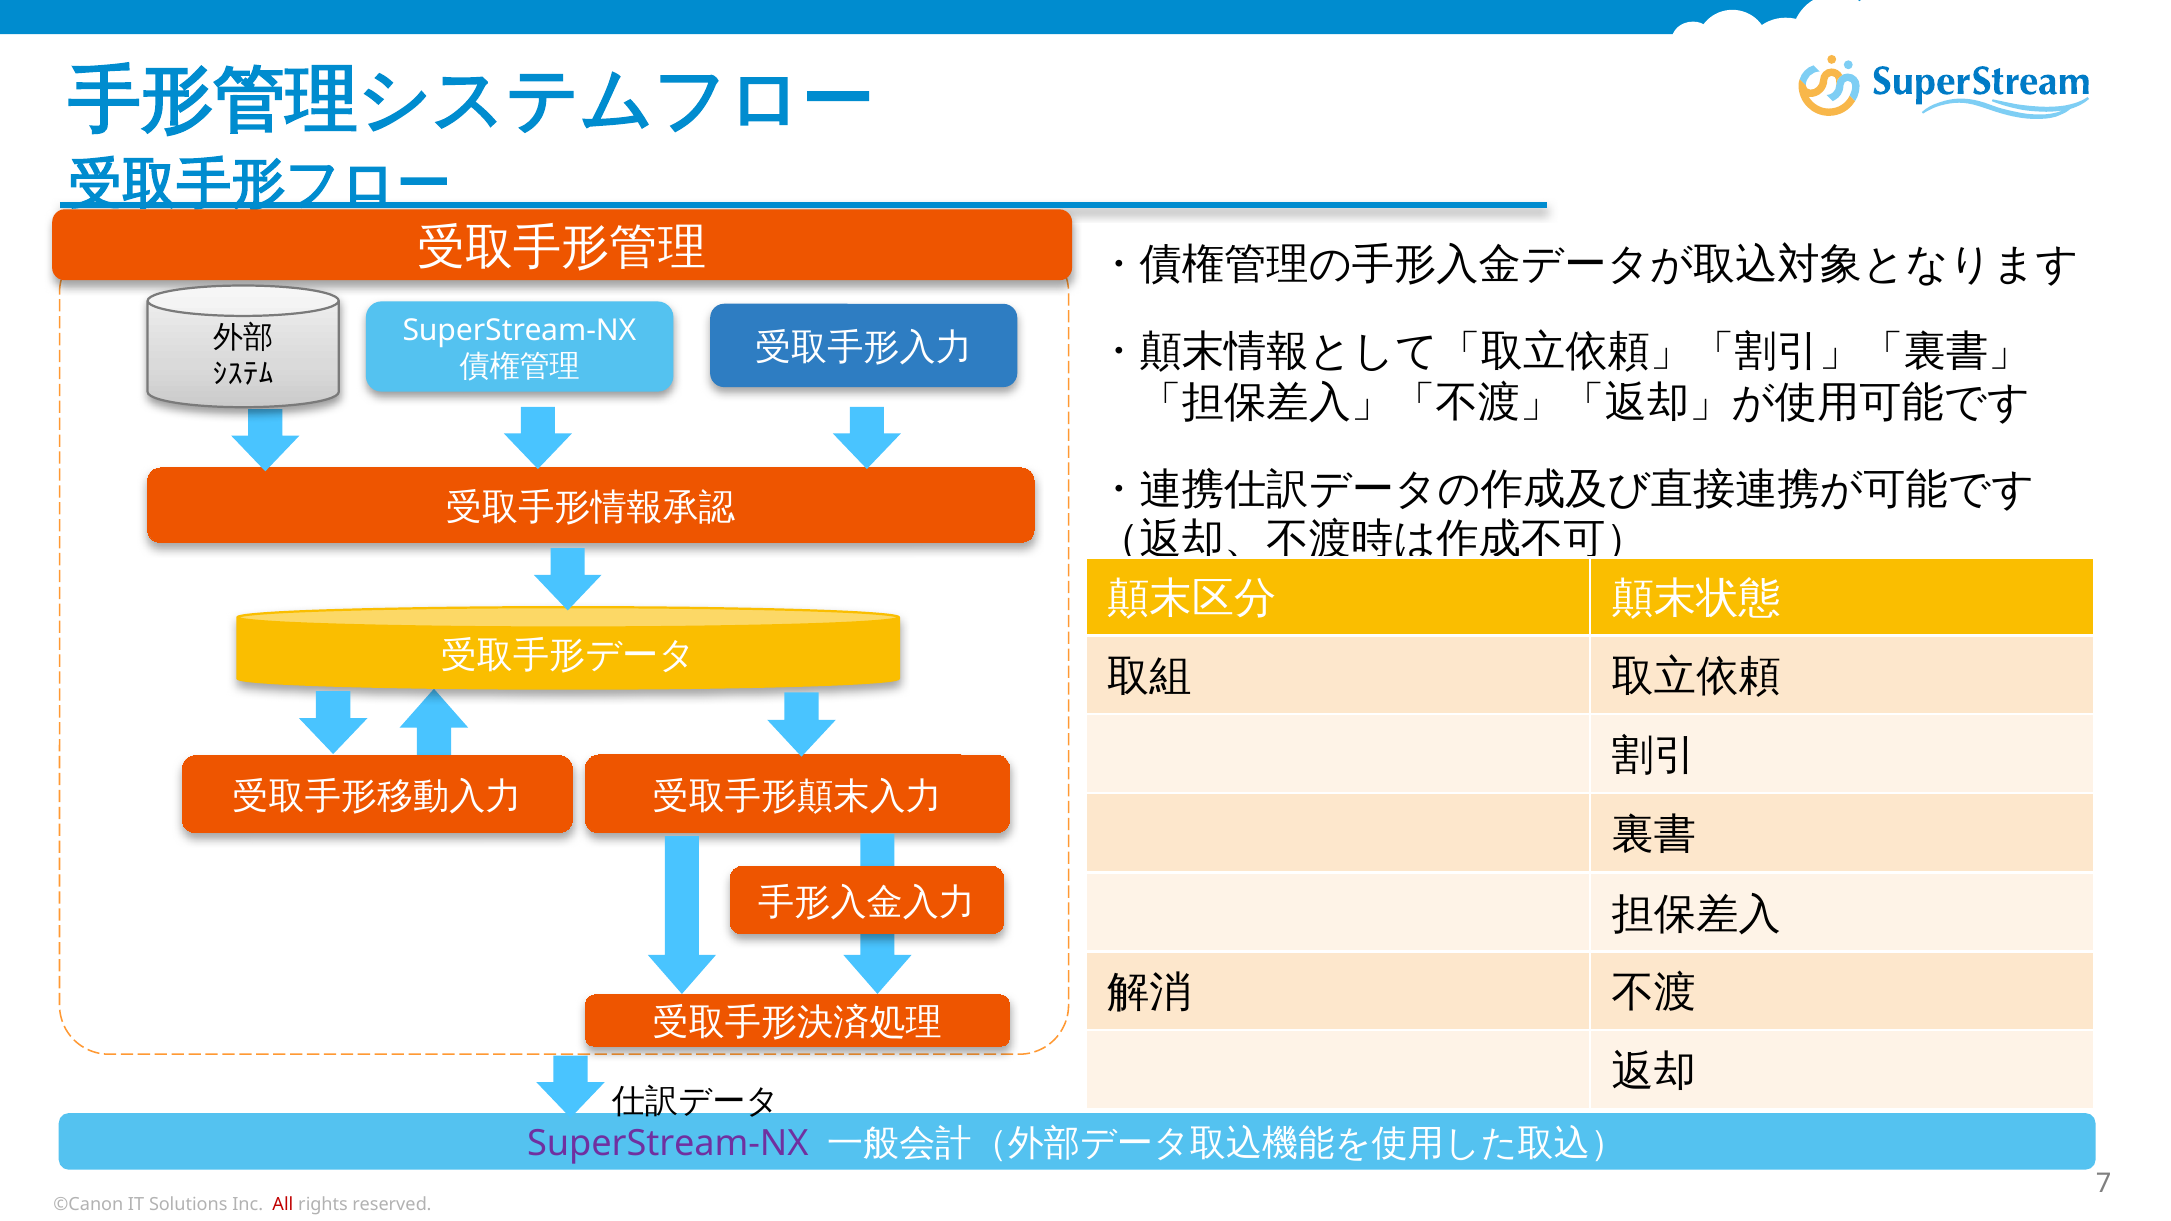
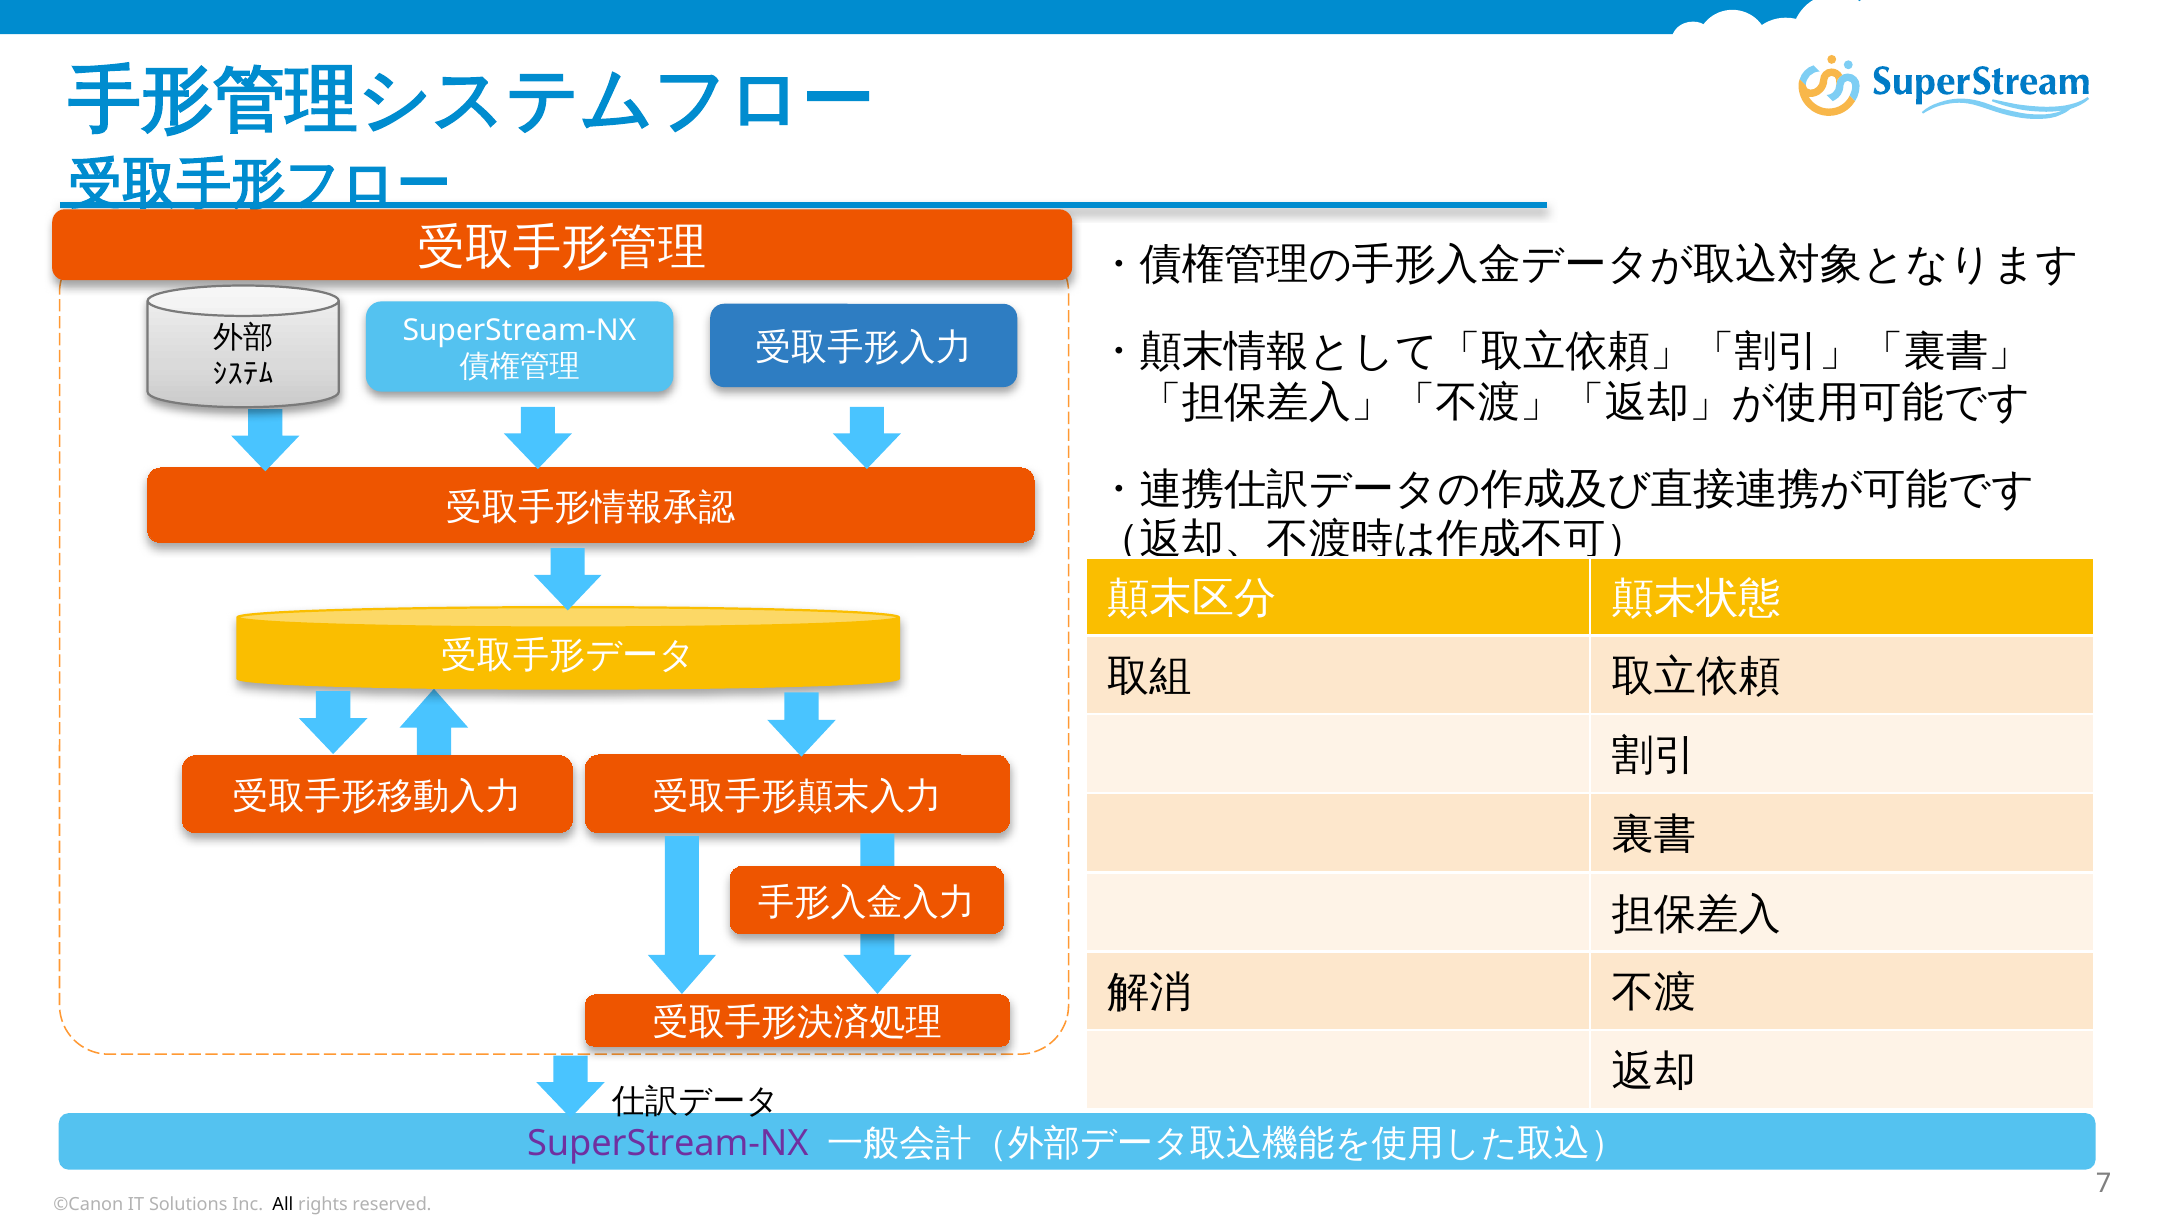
All colour: red -> black
